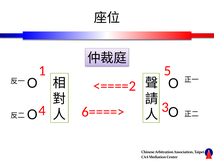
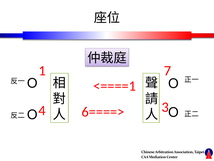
5: 5 -> 7
<====2: <====2 -> <====1
